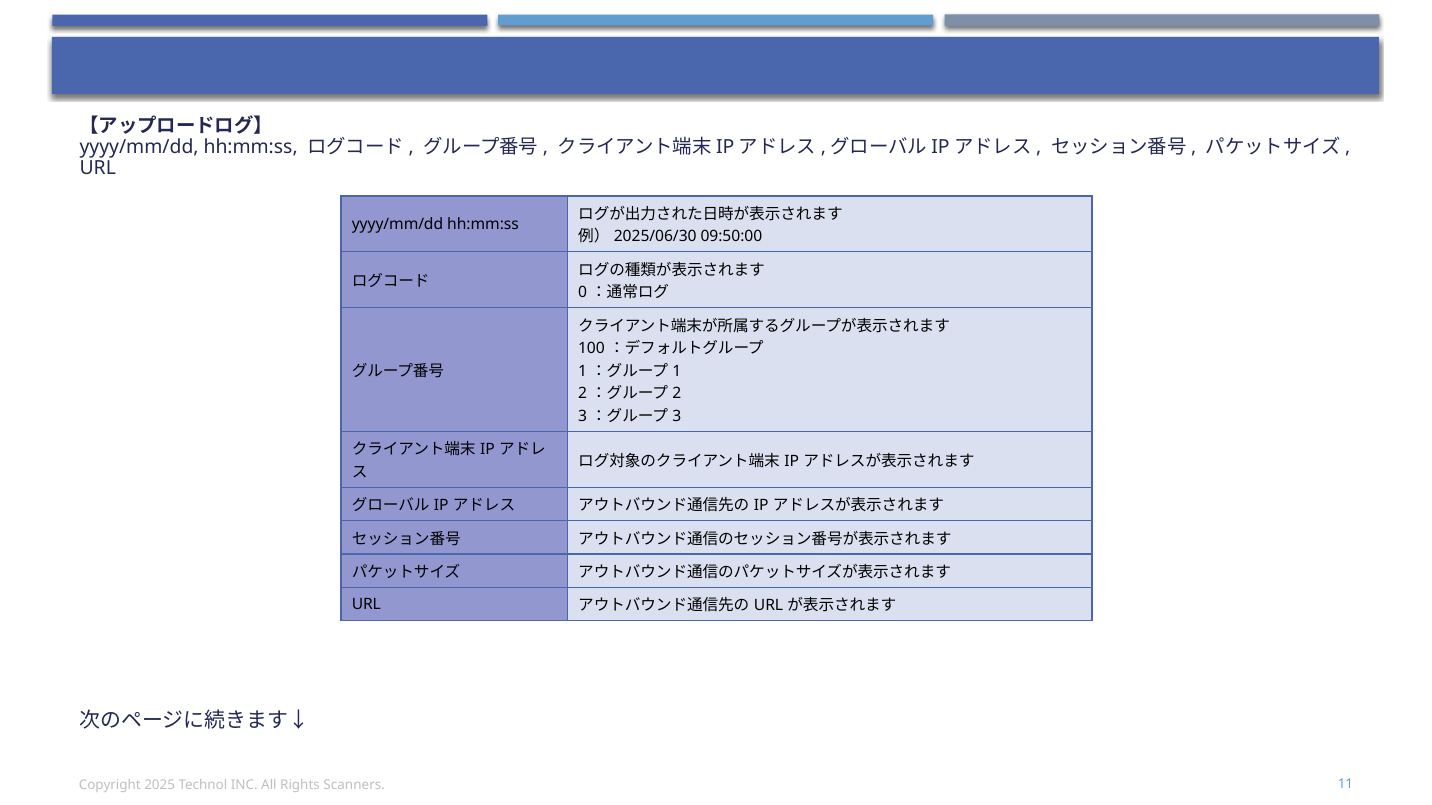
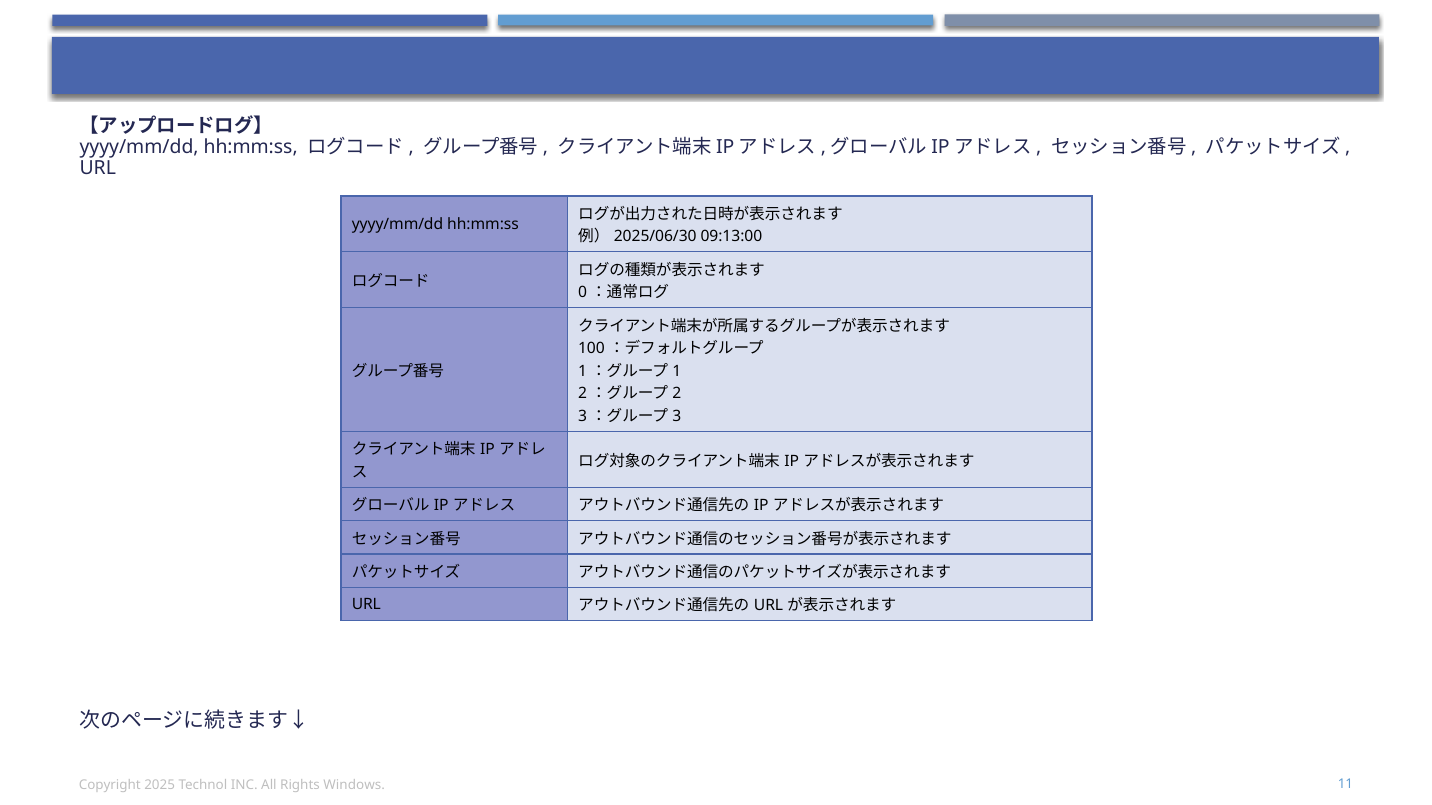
09:50:00: 09:50:00 -> 09:13:00
Scanners: Scanners -> Windows
